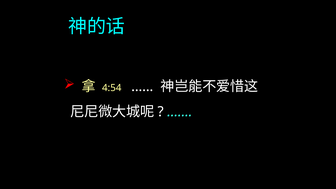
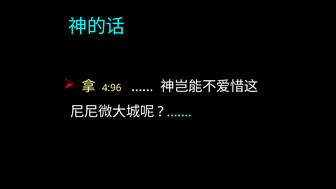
4:54: 4:54 -> 4:96
